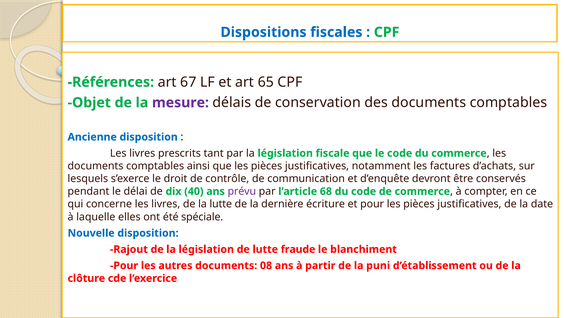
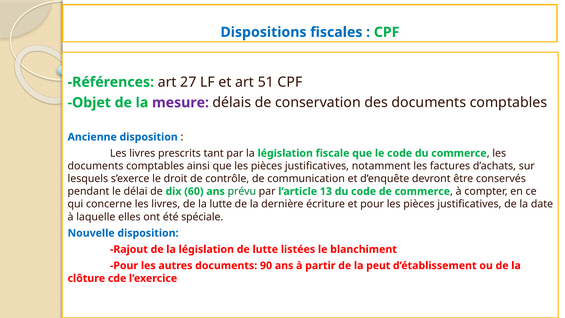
67: 67 -> 27
65: 65 -> 51
40: 40 -> 60
prévu colour: purple -> green
68: 68 -> 13
fraude: fraude -> listées
08: 08 -> 90
puni: puni -> peut
